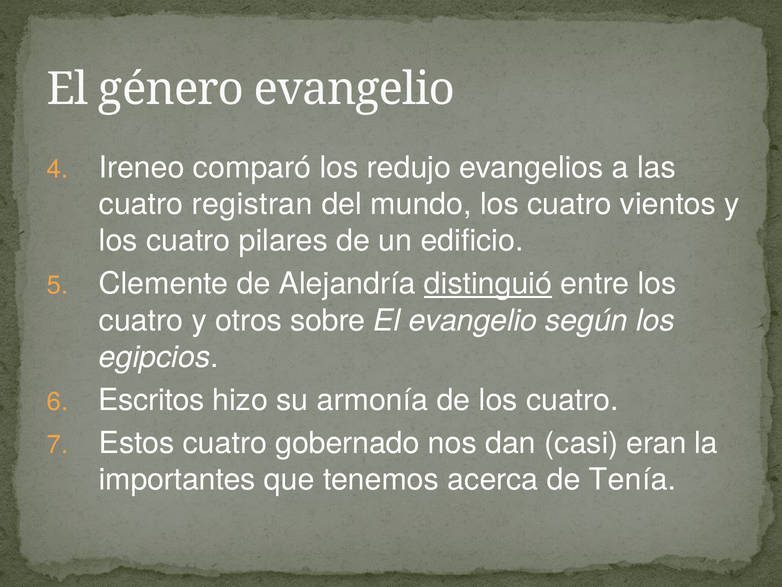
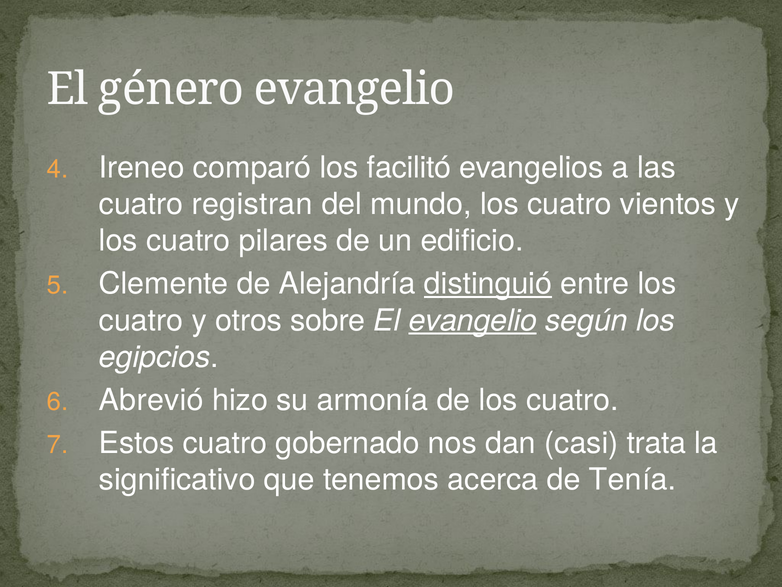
redujo: redujo -> facilitó
evangelio at (473, 320) underline: none -> present
Escritos: Escritos -> Abrevió
eran: eran -> trata
importantes: importantes -> significativo
